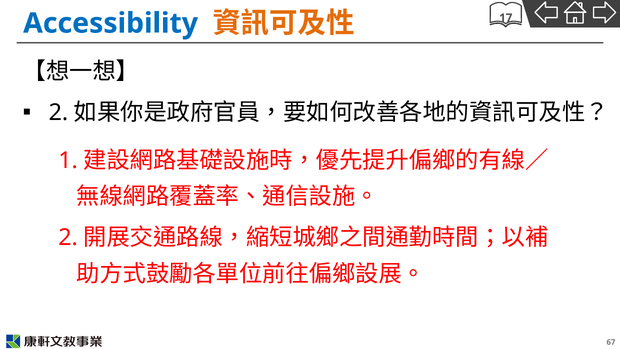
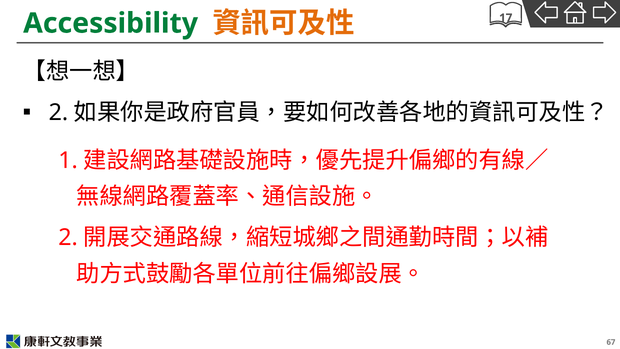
Accessibility colour: blue -> green
